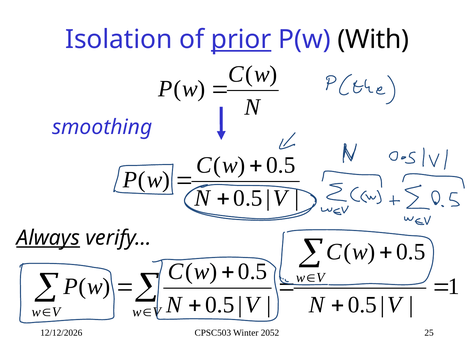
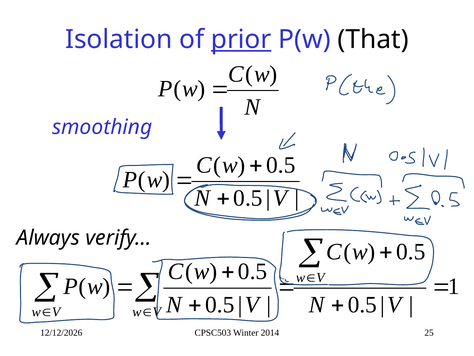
With: With -> That
Always underline: present -> none
2052: 2052 -> 2014
